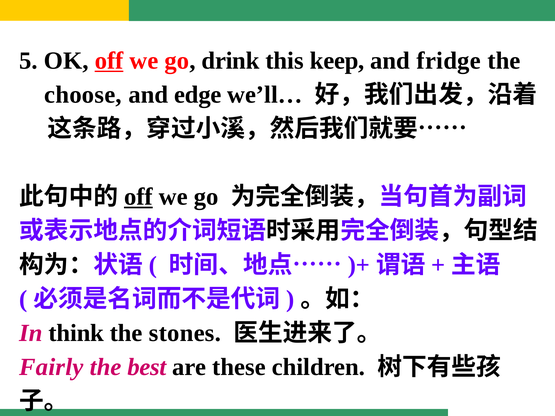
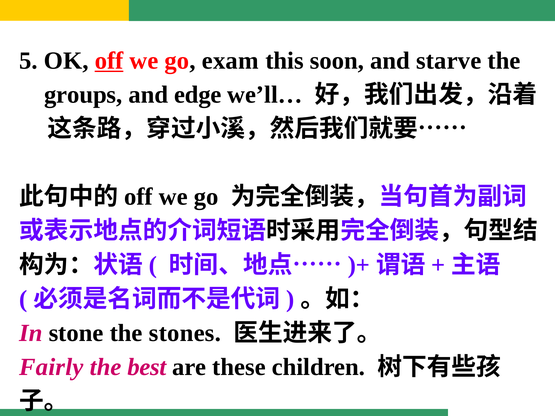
drink: drink -> exam
keep: keep -> soon
fridge: fridge -> starve
choose: choose -> groups
off at (138, 197) underline: present -> none
think: think -> stone
